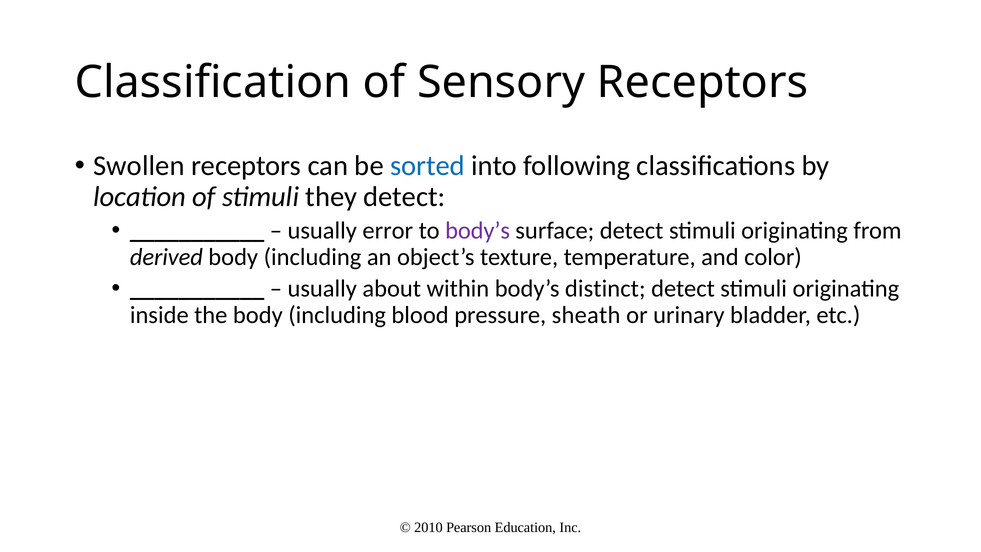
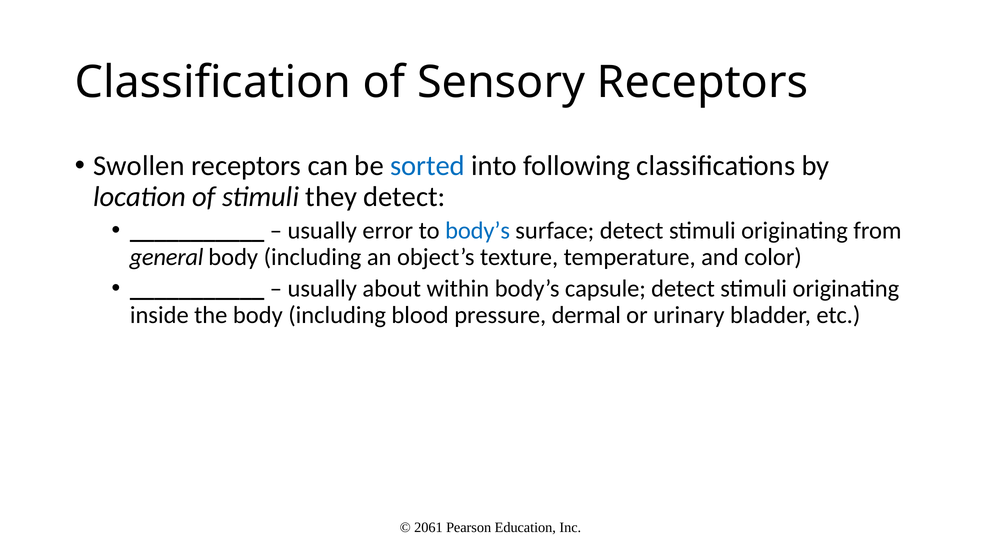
body’s at (478, 231) colour: purple -> blue
derived: derived -> general
distinct: distinct -> capsule
sheath: sheath -> dermal
2010: 2010 -> 2061
